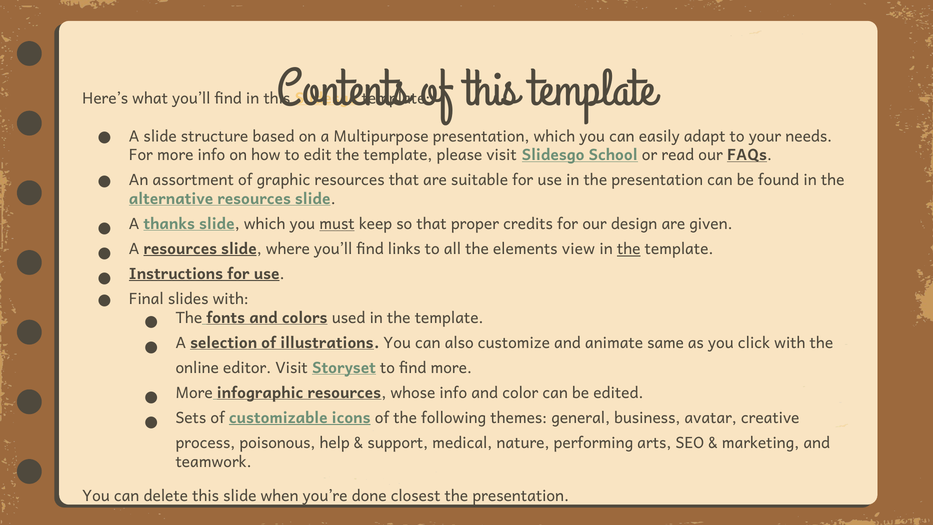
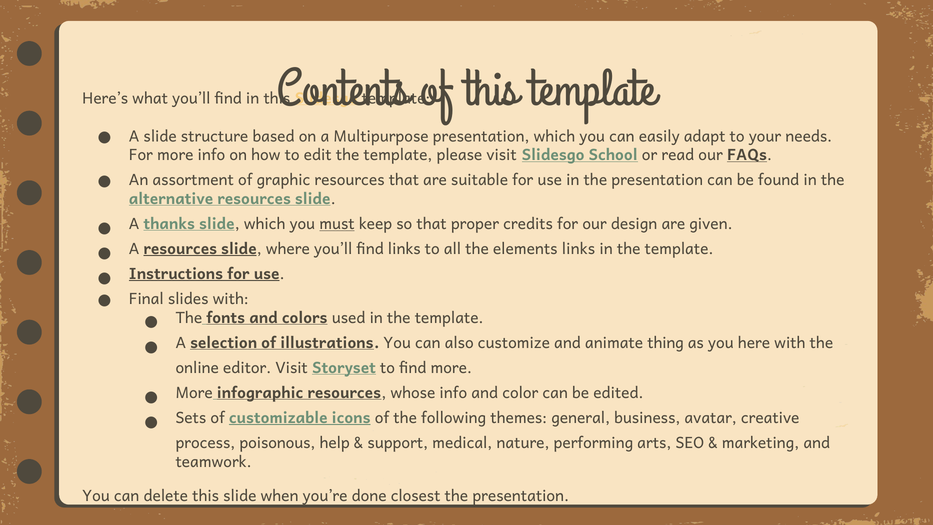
elements view: view -> links
the at (629, 249) underline: present -> none
same: same -> thing
click: click -> here
